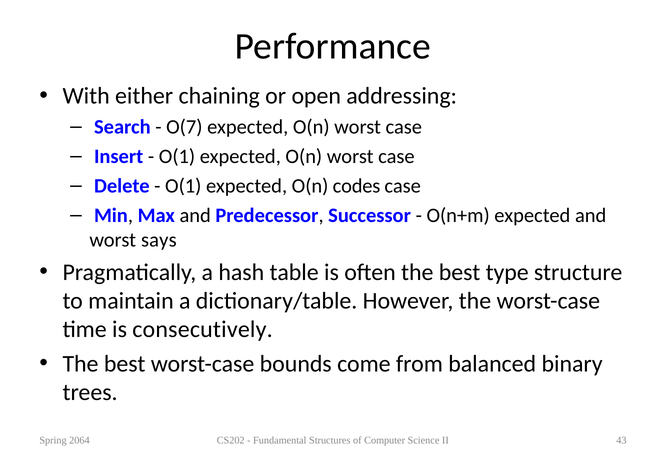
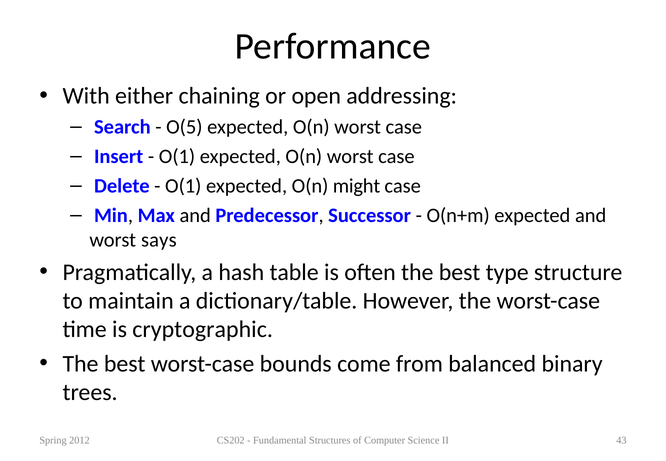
O(7: O(7 -> O(5
codes: codes -> might
consecutively: consecutively -> cryptographic
2064: 2064 -> 2012
